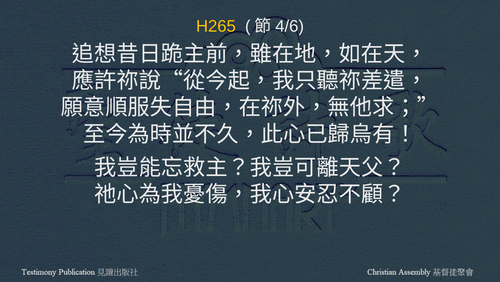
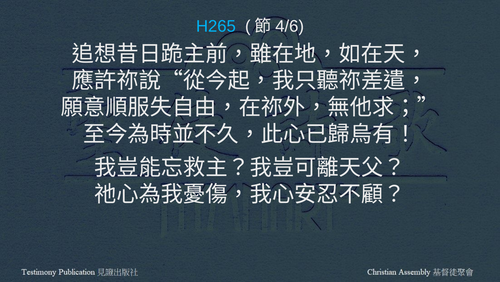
H265 colour: yellow -> light blue
